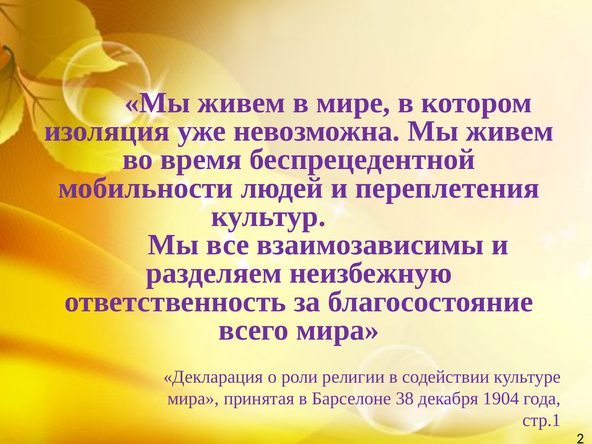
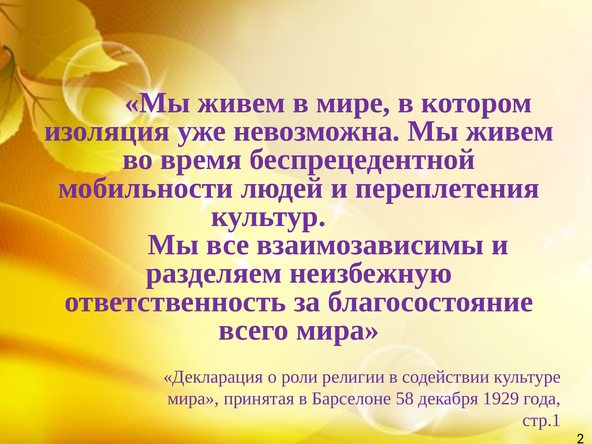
38: 38 -> 58
1904: 1904 -> 1929
